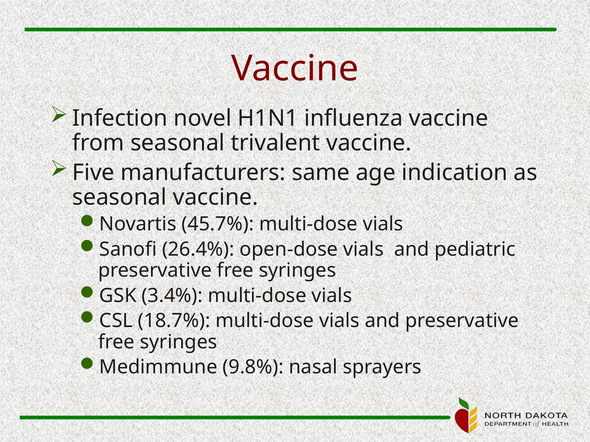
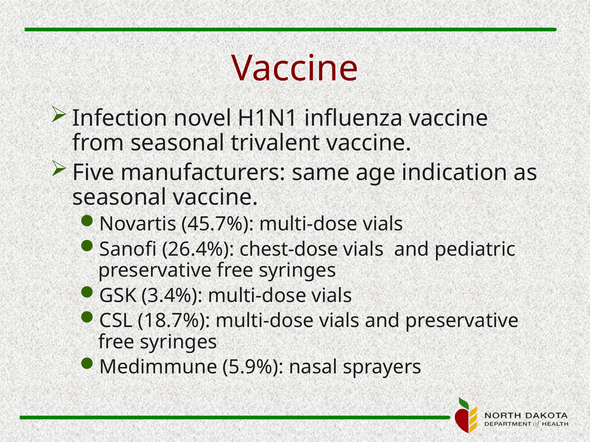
open-dose: open-dose -> chest-dose
9.8%: 9.8% -> 5.9%
